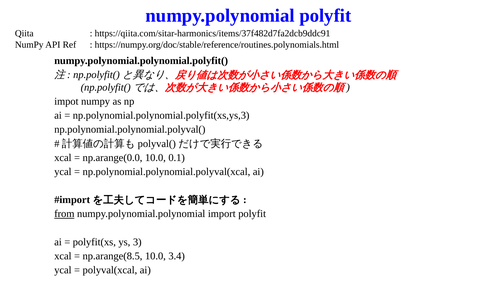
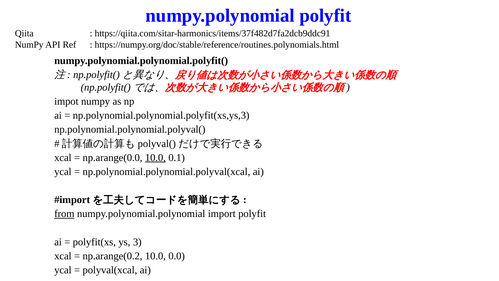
10.0 at (155, 157) underline: none -> present
np.arange(8.5: np.arange(8.5 -> np.arange(0.2
3.4: 3.4 -> 0.0
